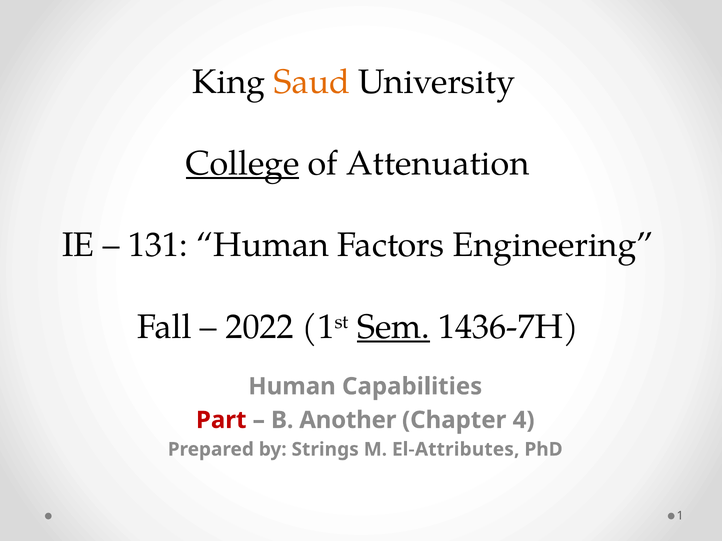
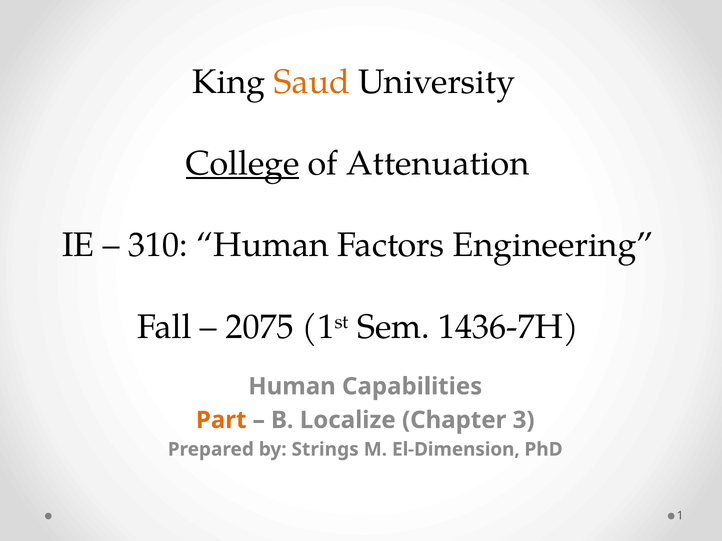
131: 131 -> 310
2022: 2022 -> 2075
Sem underline: present -> none
Part colour: red -> orange
Another: Another -> Localize
4: 4 -> 3
El-Attributes: El-Attributes -> El-Dimension
